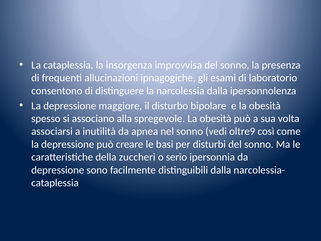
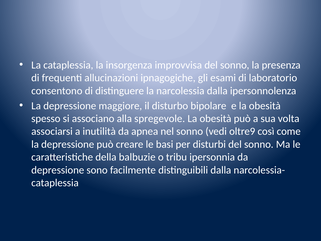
zuccheri: zuccheri -> balbuzie
serio: serio -> tribu
